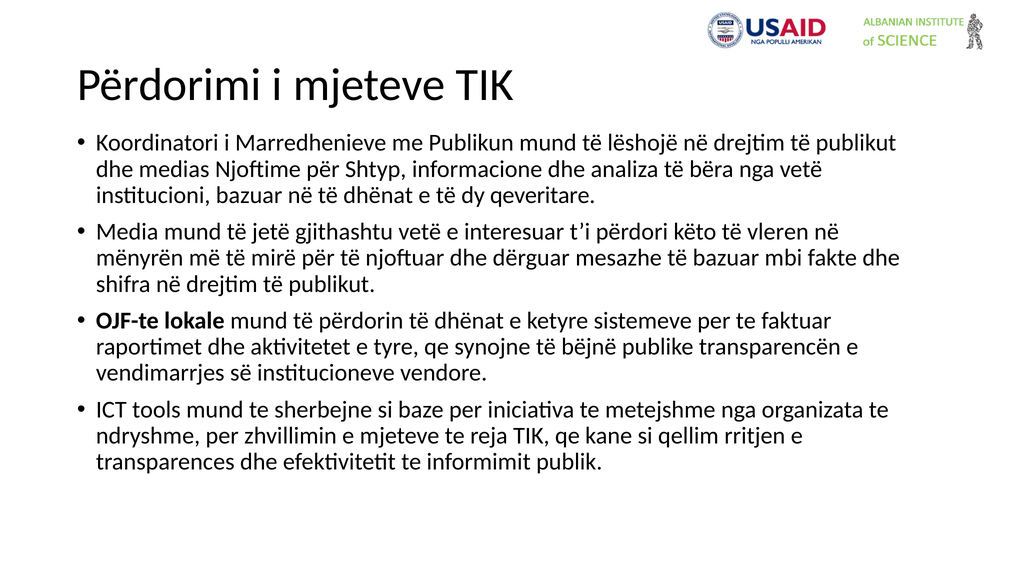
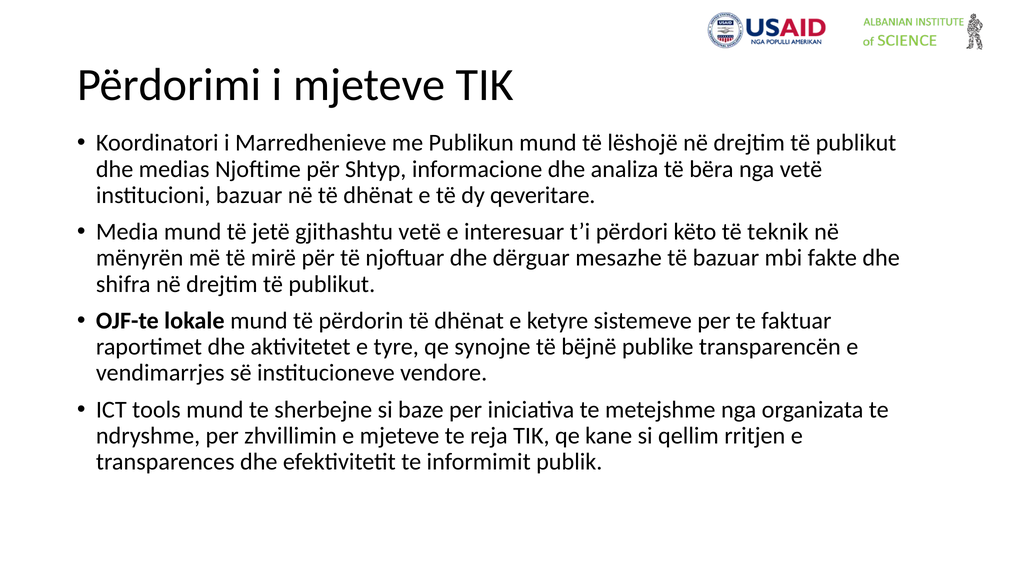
vleren: vleren -> teknik
